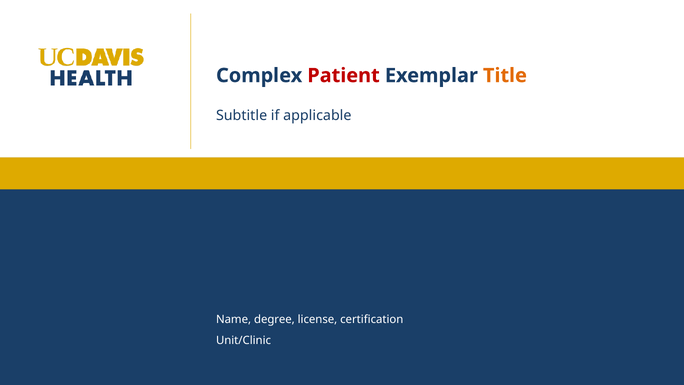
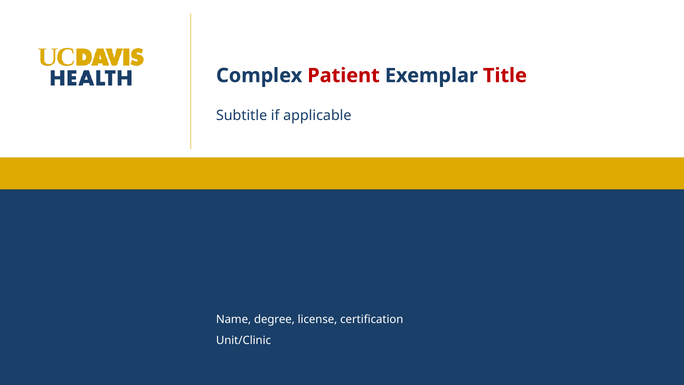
Title colour: orange -> red
